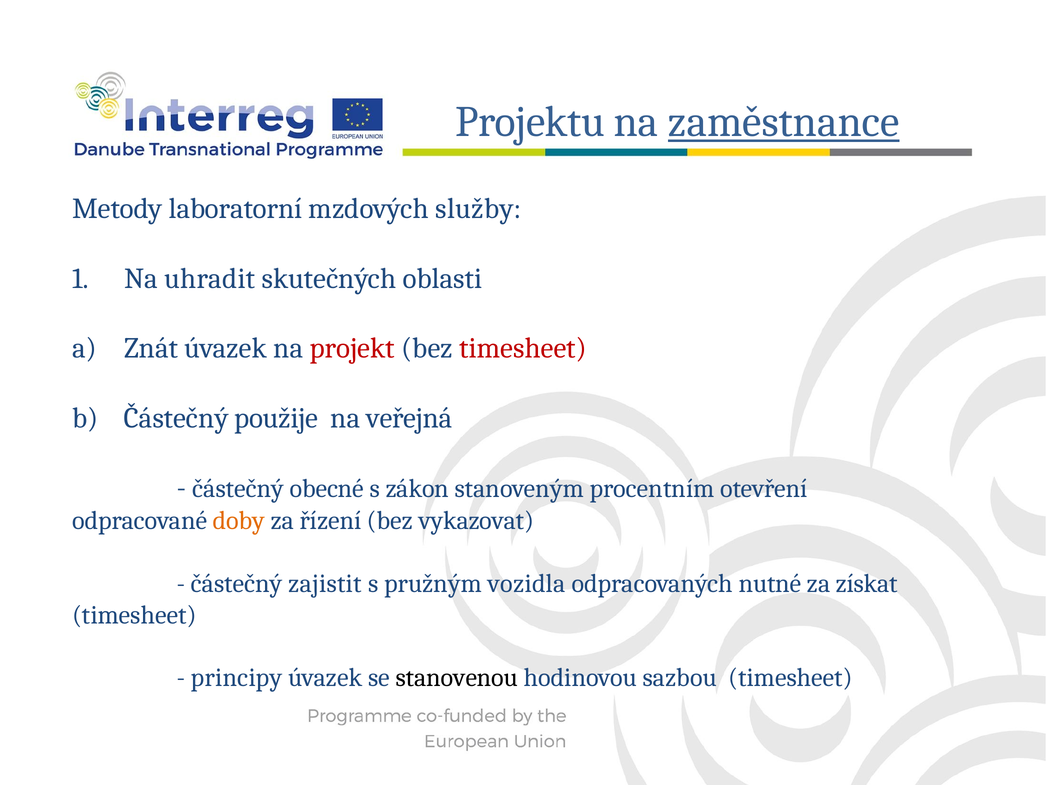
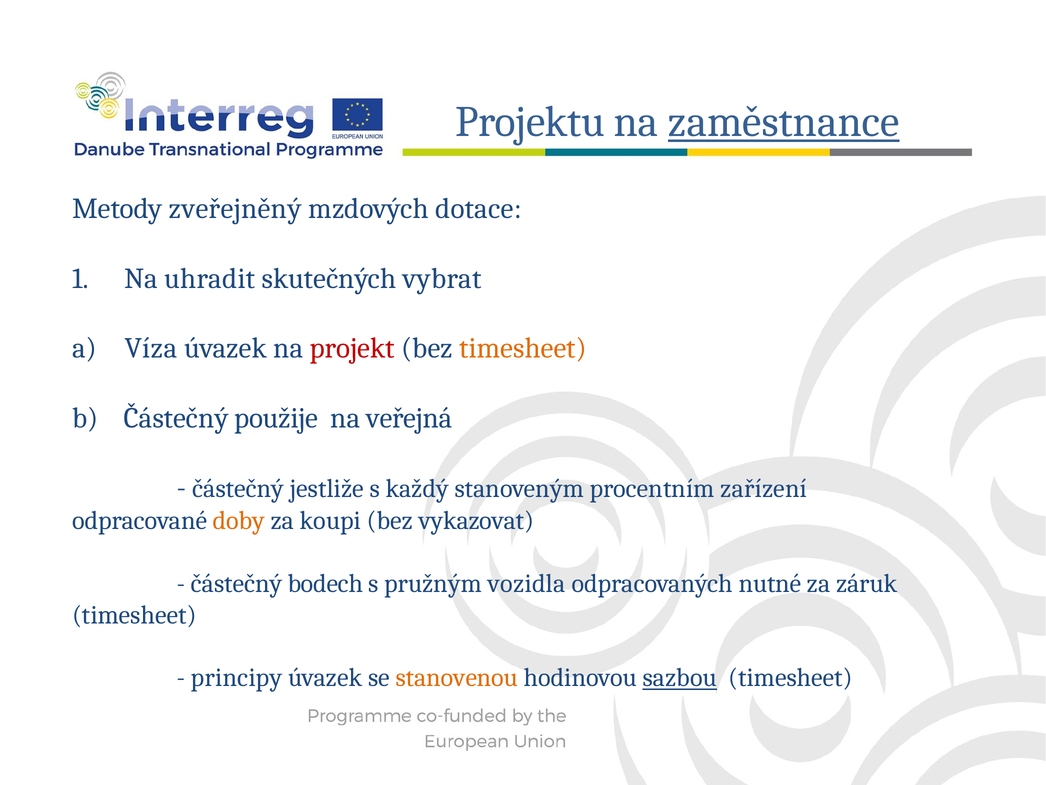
laboratorní: laboratorní -> zveřejněný
služby: služby -> dotace
oblasti: oblasti -> vybrat
Znát: Znát -> Víza
timesheet at (523, 348) colour: red -> orange
obecné: obecné -> jestliže
zákon: zákon -> každý
otevření: otevření -> zařízení
řízení: řízení -> koupi
zajistit: zajistit -> bodech
získat: získat -> záruk
stanovenou colour: black -> orange
sazbou underline: none -> present
